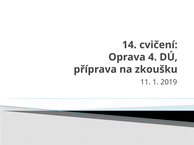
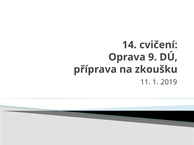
4: 4 -> 9
